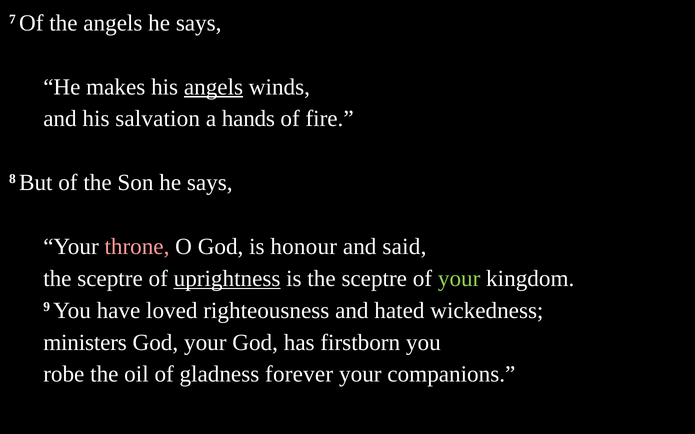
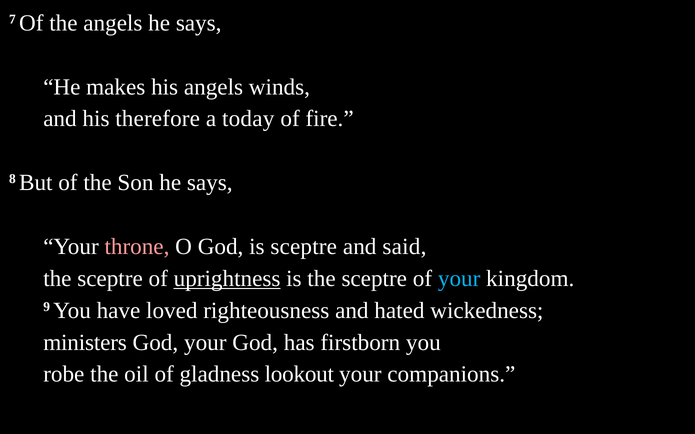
angels at (213, 87) underline: present -> none
salvation: salvation -> therefore
hands: hands -> today
is honour: honour -> sceptre
your at (459, 279) colour: light green -> light blue
forever: forever -> lookout
